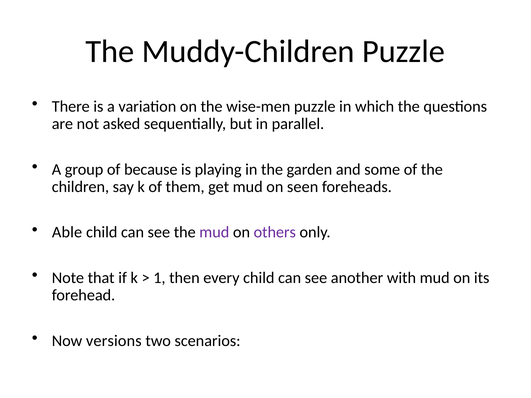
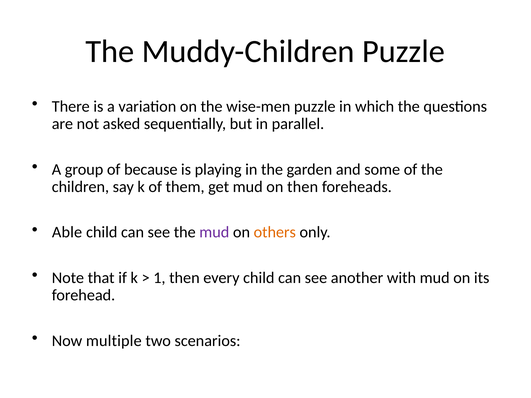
on seen: seen -> then
others colour: purple -> orange
versions: versions -> multiple
